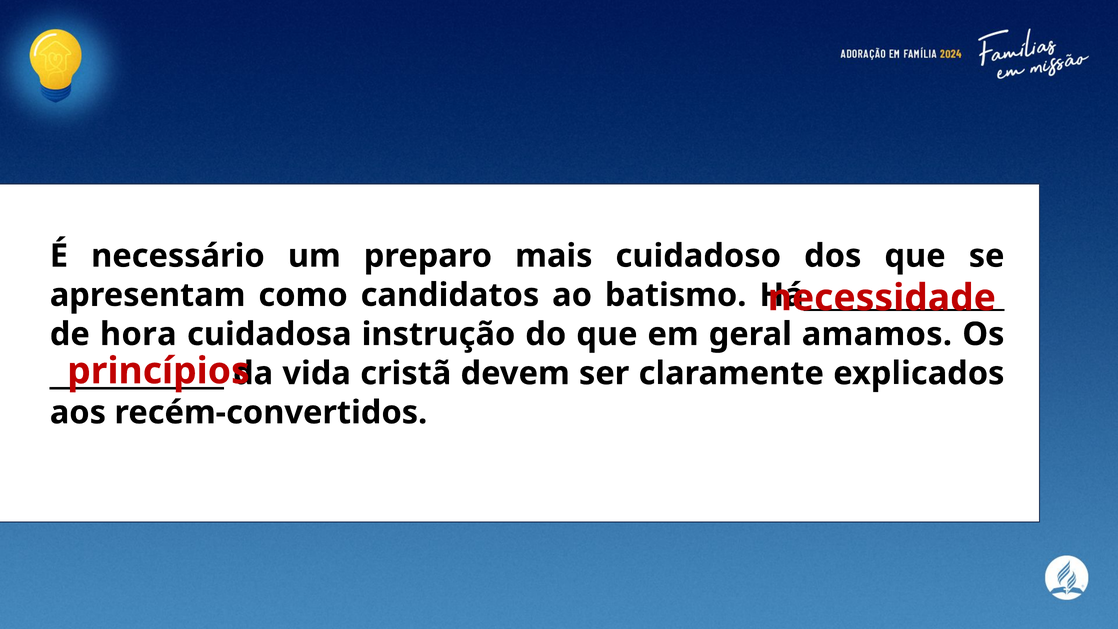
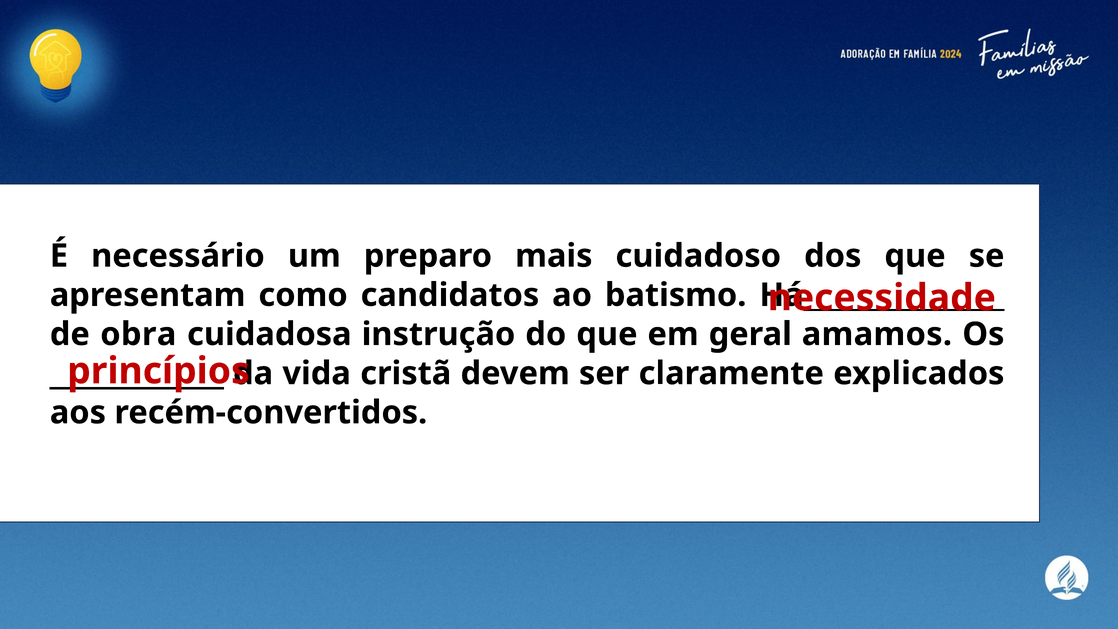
hora: hora -> obra
